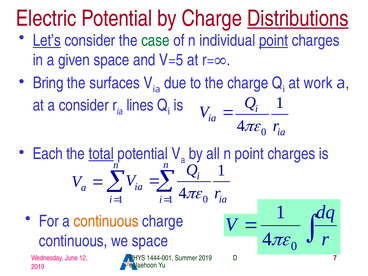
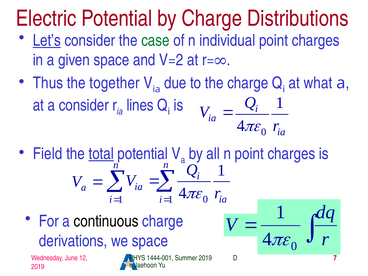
Distributions underline: present -> none
point at (274, 40) underline: present -> none
V=5: V=5 -> V=2
Bring: Bring -> Thus
surfaces: surfaces -> together
work: work -> what
Each: Each -> Field
continuous at (106, 221) colour: orange -> black
continuous at (73, 241): continuous -> derivations
